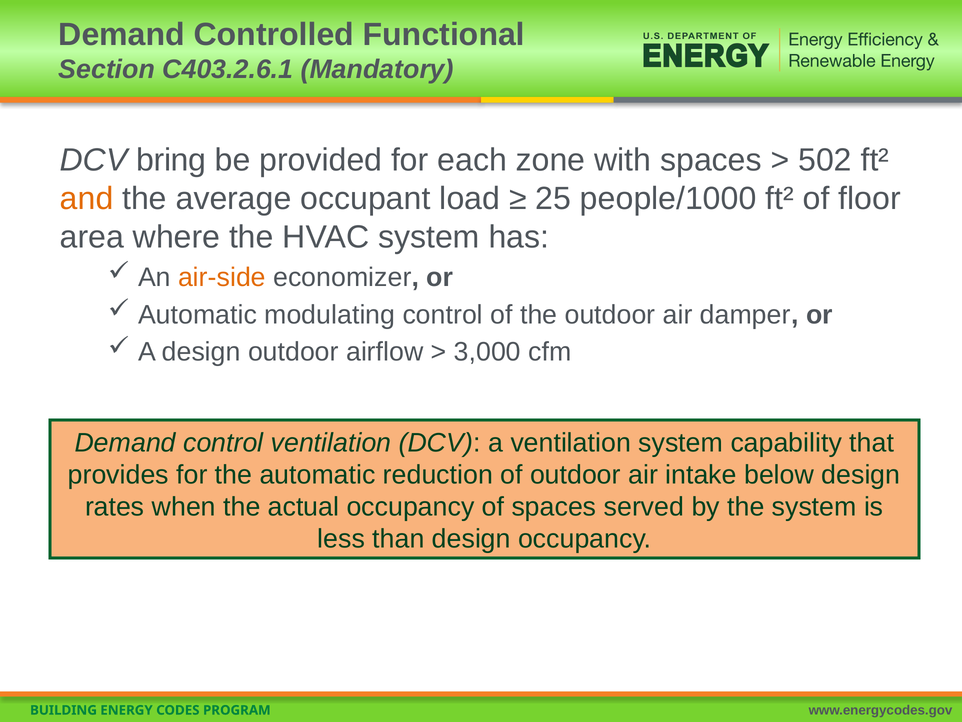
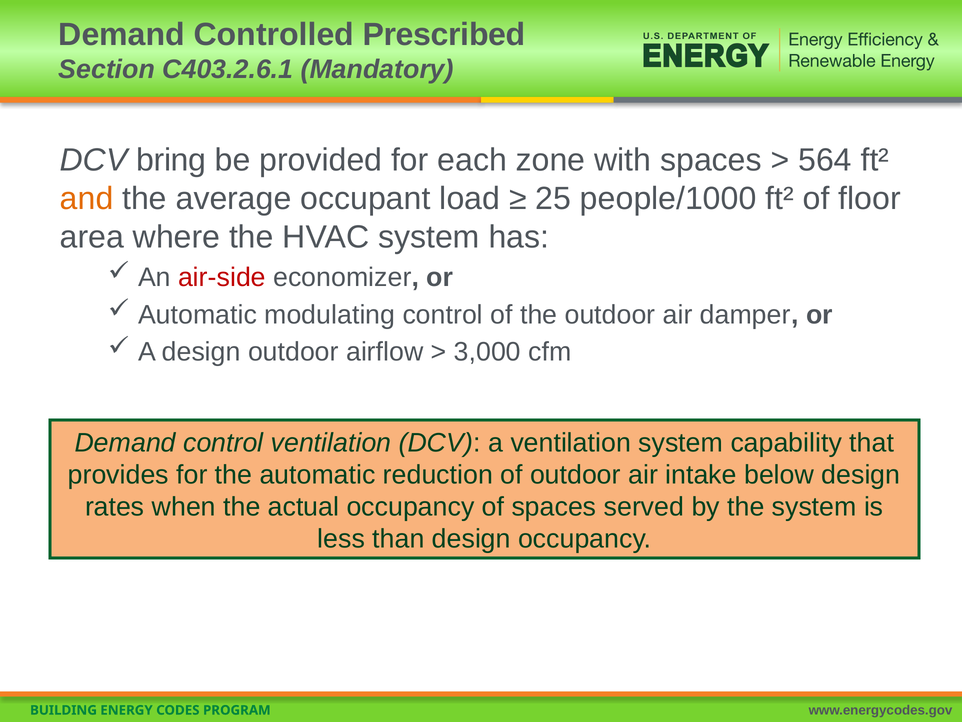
Functional: Functional -> Prescribed
502: 502 -> 564
air-side colour: orange -> red
